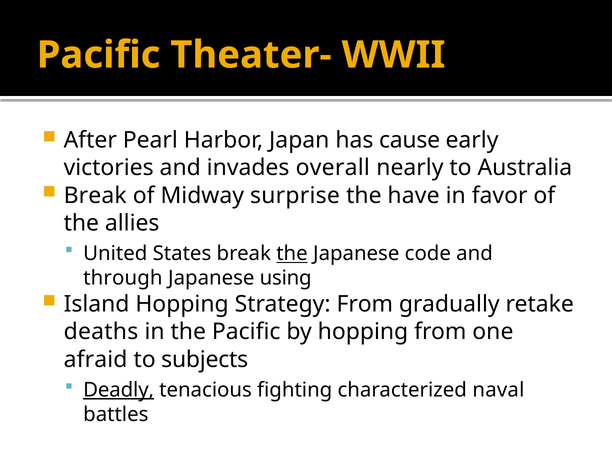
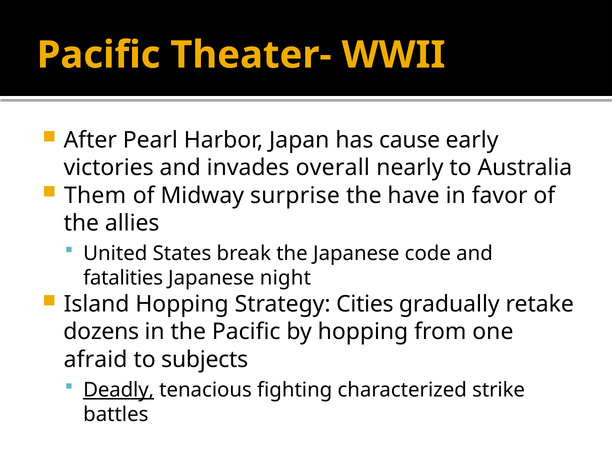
Break at (95, 195): Break -> Them
the at (292, 254) underline: present -> none
through: through -> fatalities
using: using -> night
Strategy From: From -> Cities
deaths: deaths -> dozens
naval: naval -> strike
